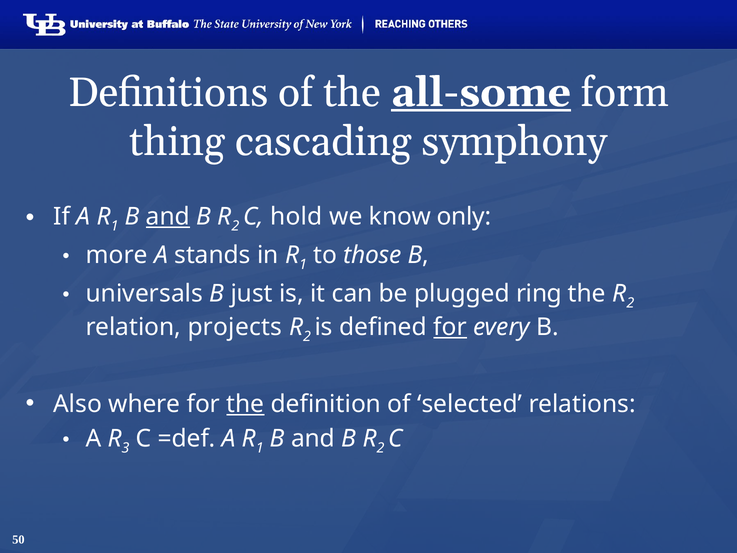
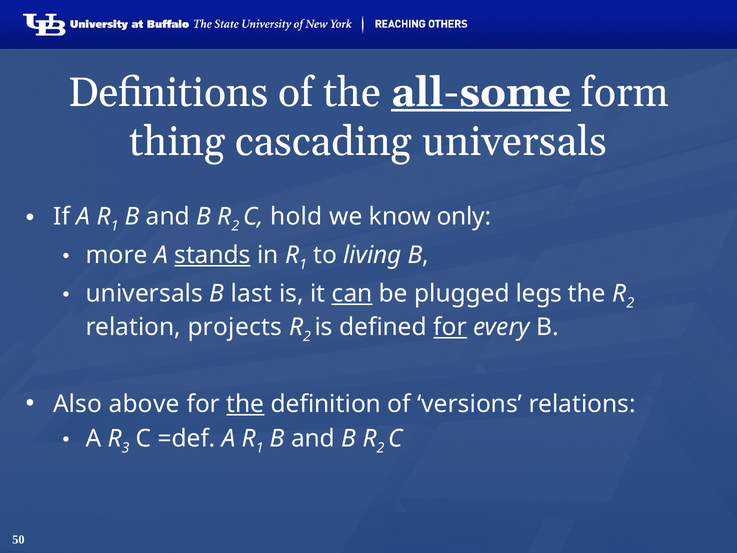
cascading symphony: symphony -> universals
and at (168, 217) underline: present -> none
stands underline: none -> present
those: those -> living
just: just -> last
can underline: none -> present
ring: ring -> legs
where: where -> above
selected: selected -> versions
